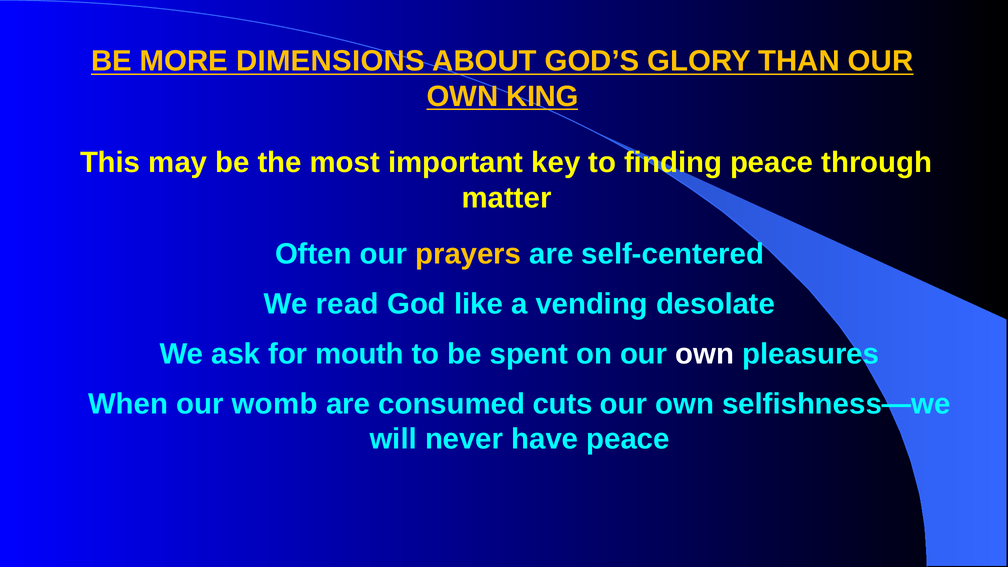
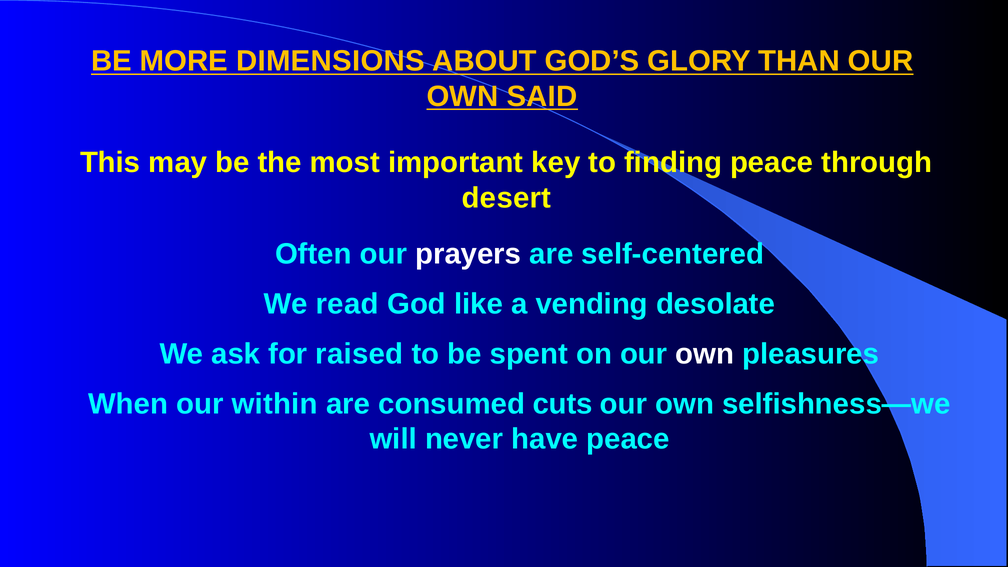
KING: KING -> SAID
matter: matter -> desert
prayers colour: yellow -> white
mouth: mouth -> raised
womb: womb -> within
